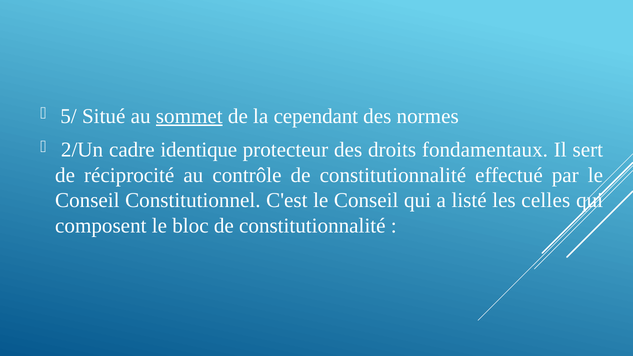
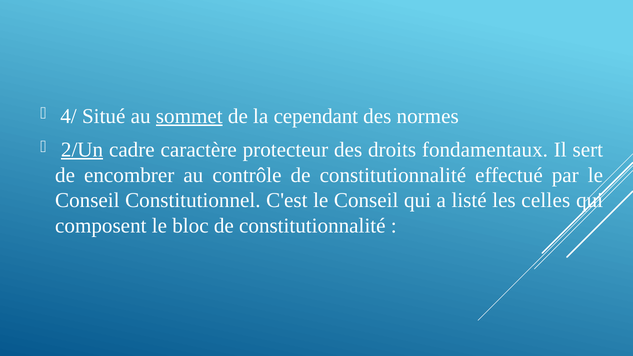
5/: 5/ -> 4/
2/Un underline: none -> present
identique: identique -> caractère
réciprocité: réciprocité -> encombrer
